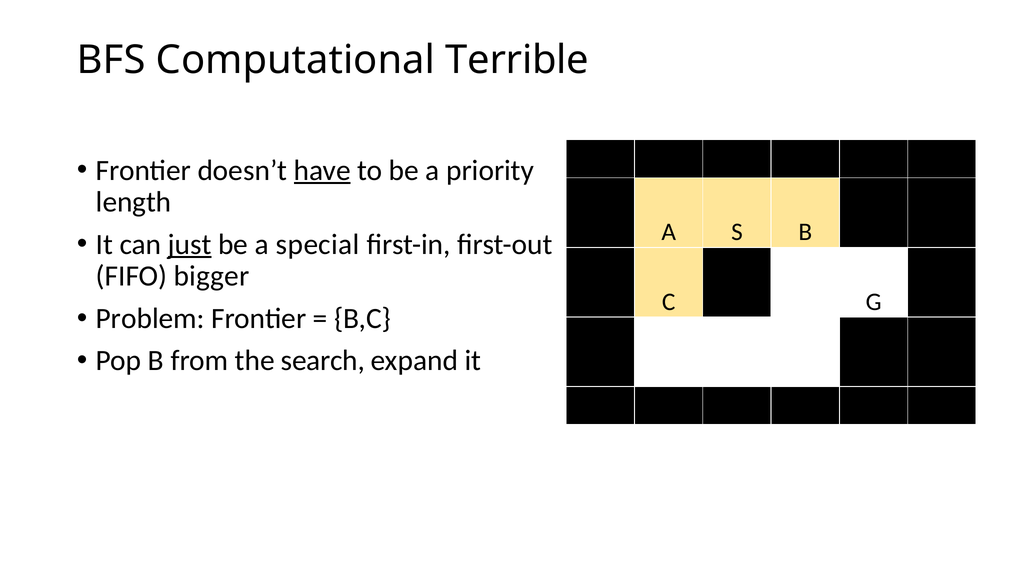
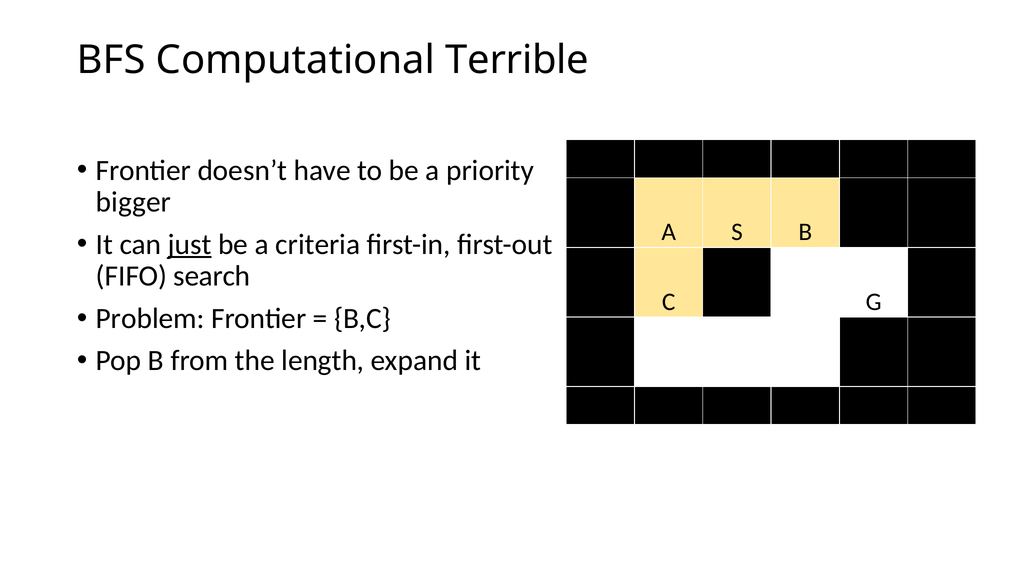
have underline: present -> none
length: length -> bigger
special: special -> criteria
bigger: bigger -> search
search: search -> length
